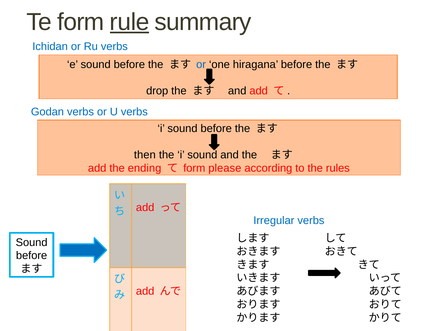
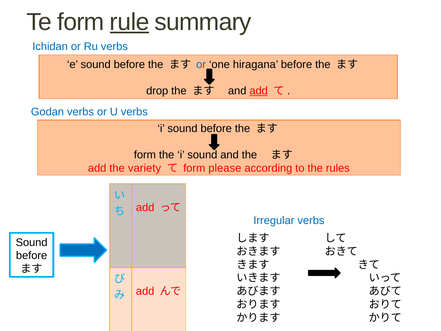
add at (259, 91) underline: none -> present
then at (145, 155): then -> form
ending: ending -> variety
